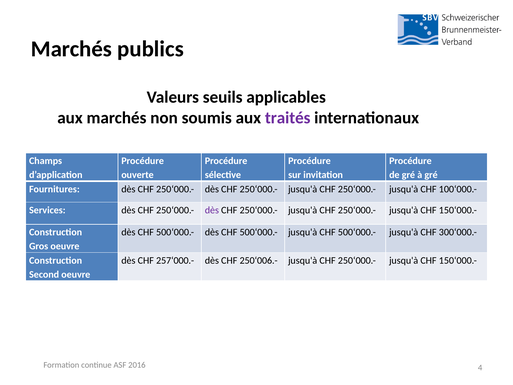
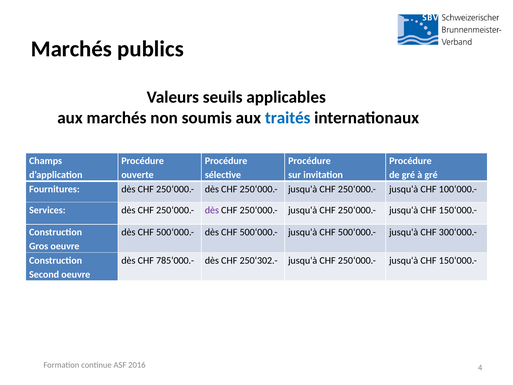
traités colour: purple -> blue
257‘000.-: 257‘000.- -> 785‘000.-
250‘006.-: 250‘006.- -> 250‘302.-
